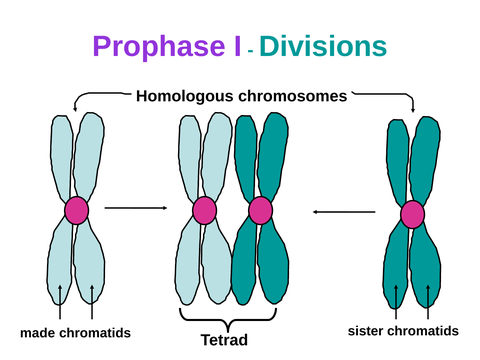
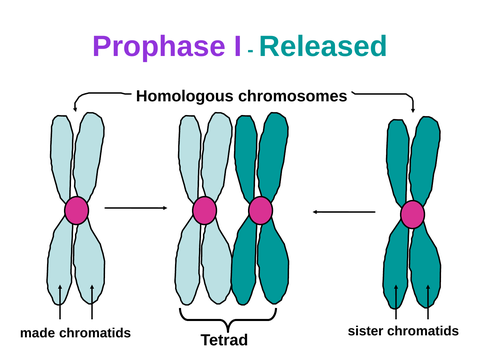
Divisions: Divisions -> Released
